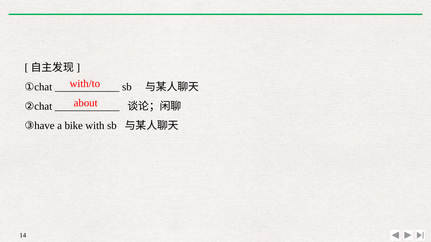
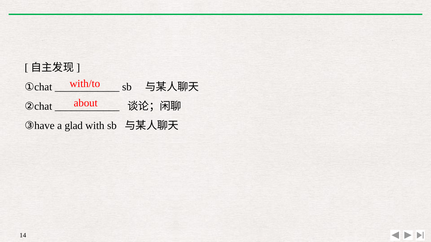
bike: bike -> glad
